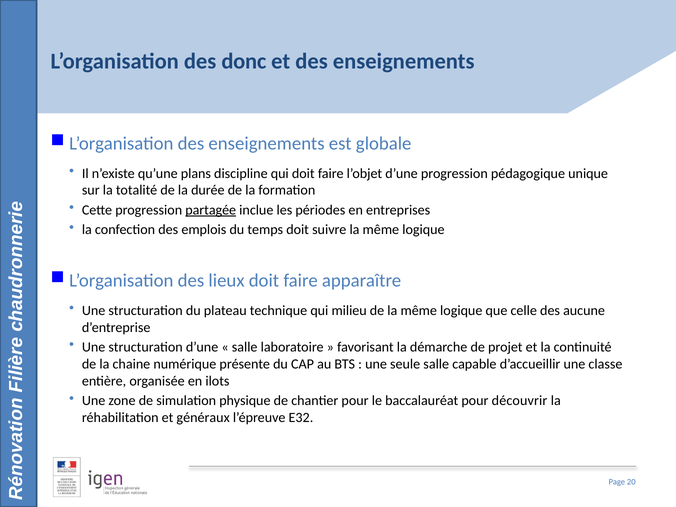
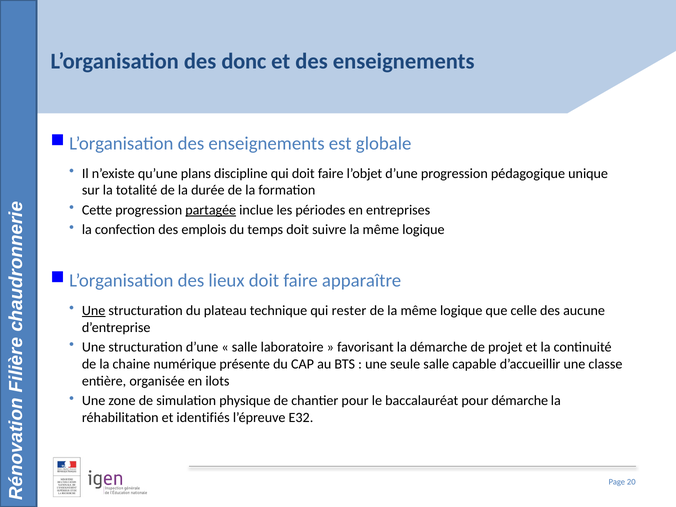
Une at (94, 310) underline: none -> present
milieu: milieu -> rester
pour découvrir: découvrir -> démarche
généraux: généraux -> identifiés
